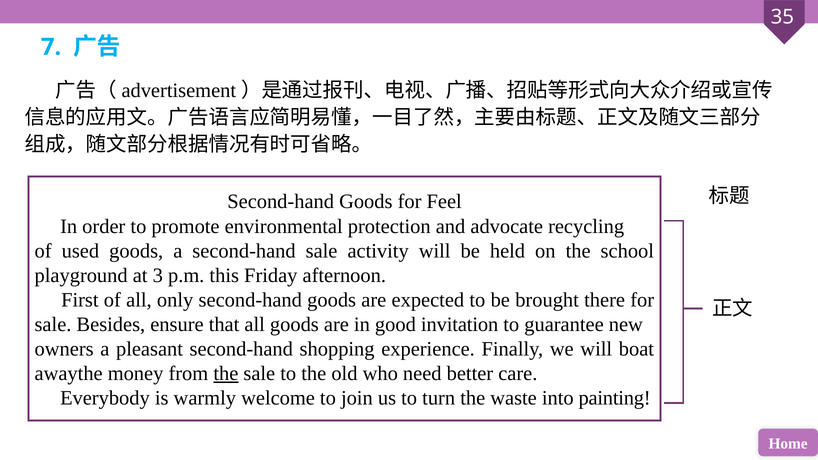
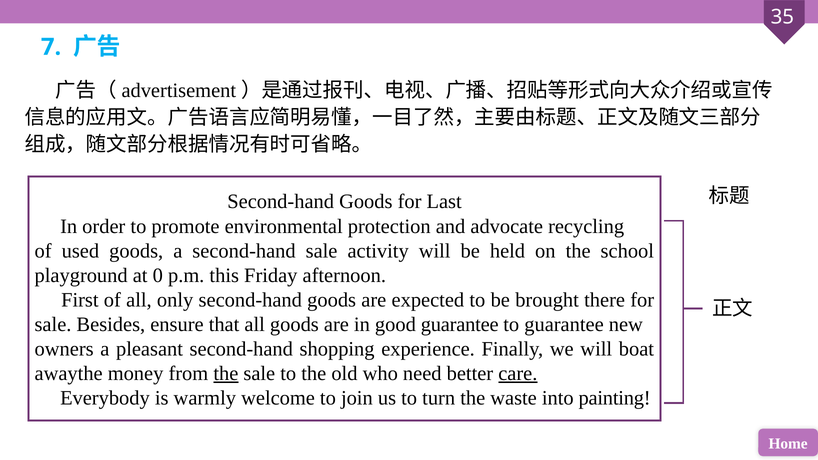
Feel: Feel -> Last
3: 3 -> 0
good invitation: invitation -> guarantee
care underline: none -> present
